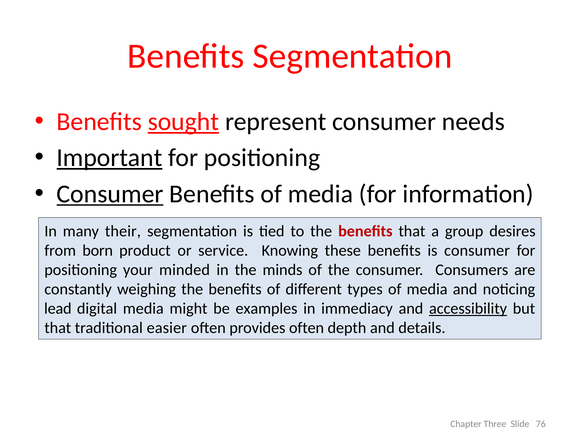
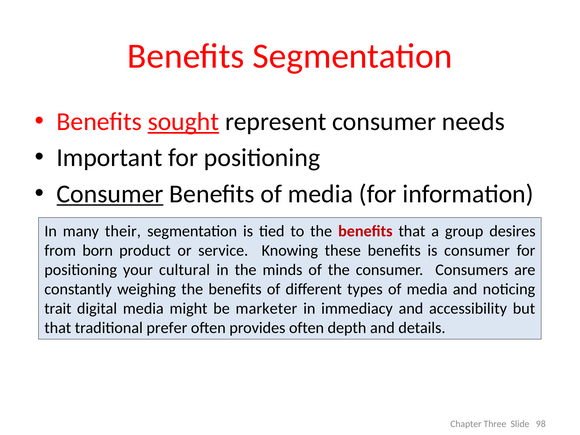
Important underline: present -> none
minded: minded -> cultural
lead: lead -> trait
examples: examples -> marketer
accessibility underline: present -> none
easier: easier -> prefer
76: 76 -> 98
